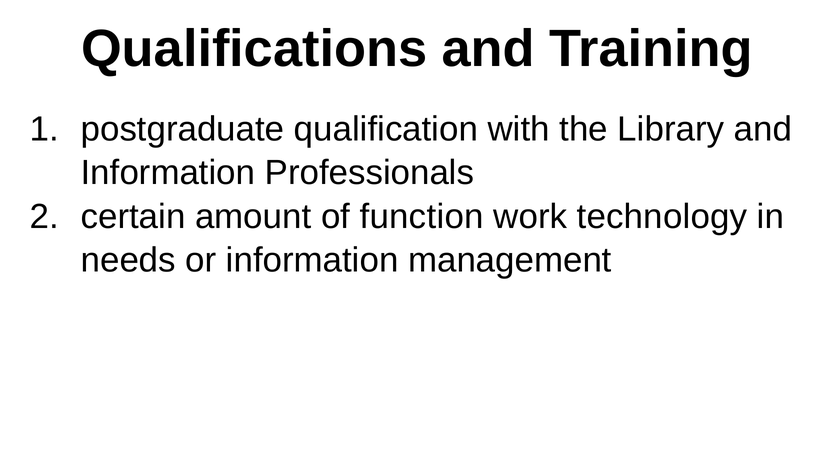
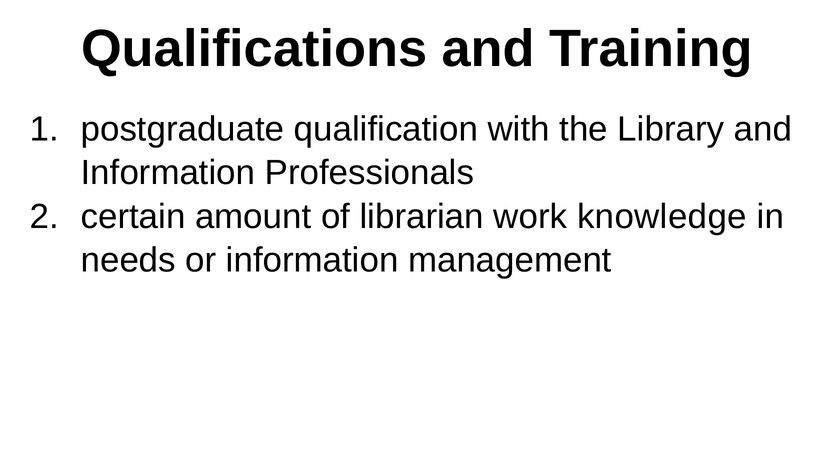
function: function -> librarian
technology: technology -> knowledge
